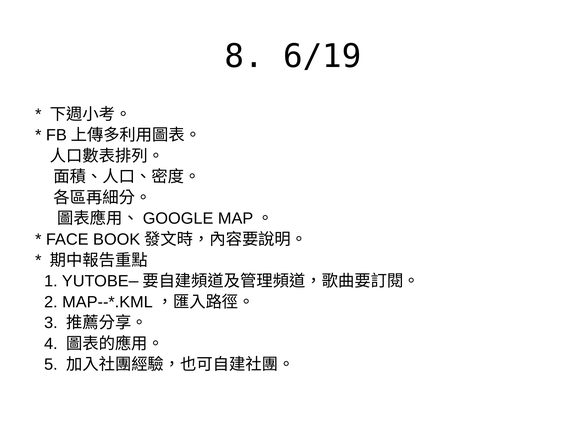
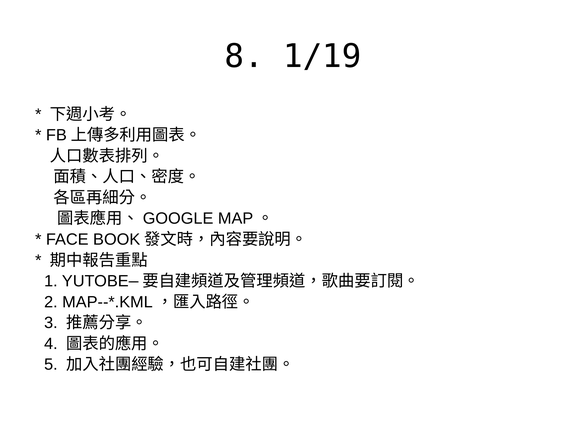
6/19: 6/19 -> 1/19
